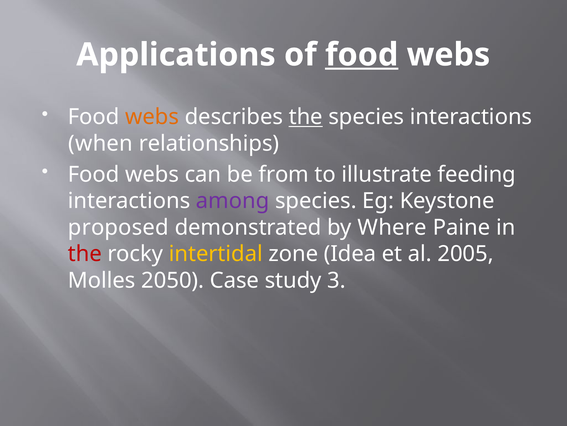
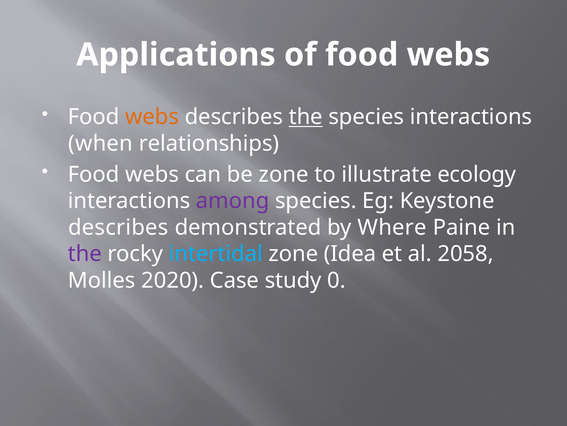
food at (362, 55) underline: present -> none
be from: from -> zone
feeding: feeding -> ecology
proposed at (118, 227): proposed -> describes
the at (85, 254) colour: red -> purple
intertidal colour: yellow -> light blue
2005: 2005 -> 2058
2050: 2050 -> 2020
3: 3 -> 0
